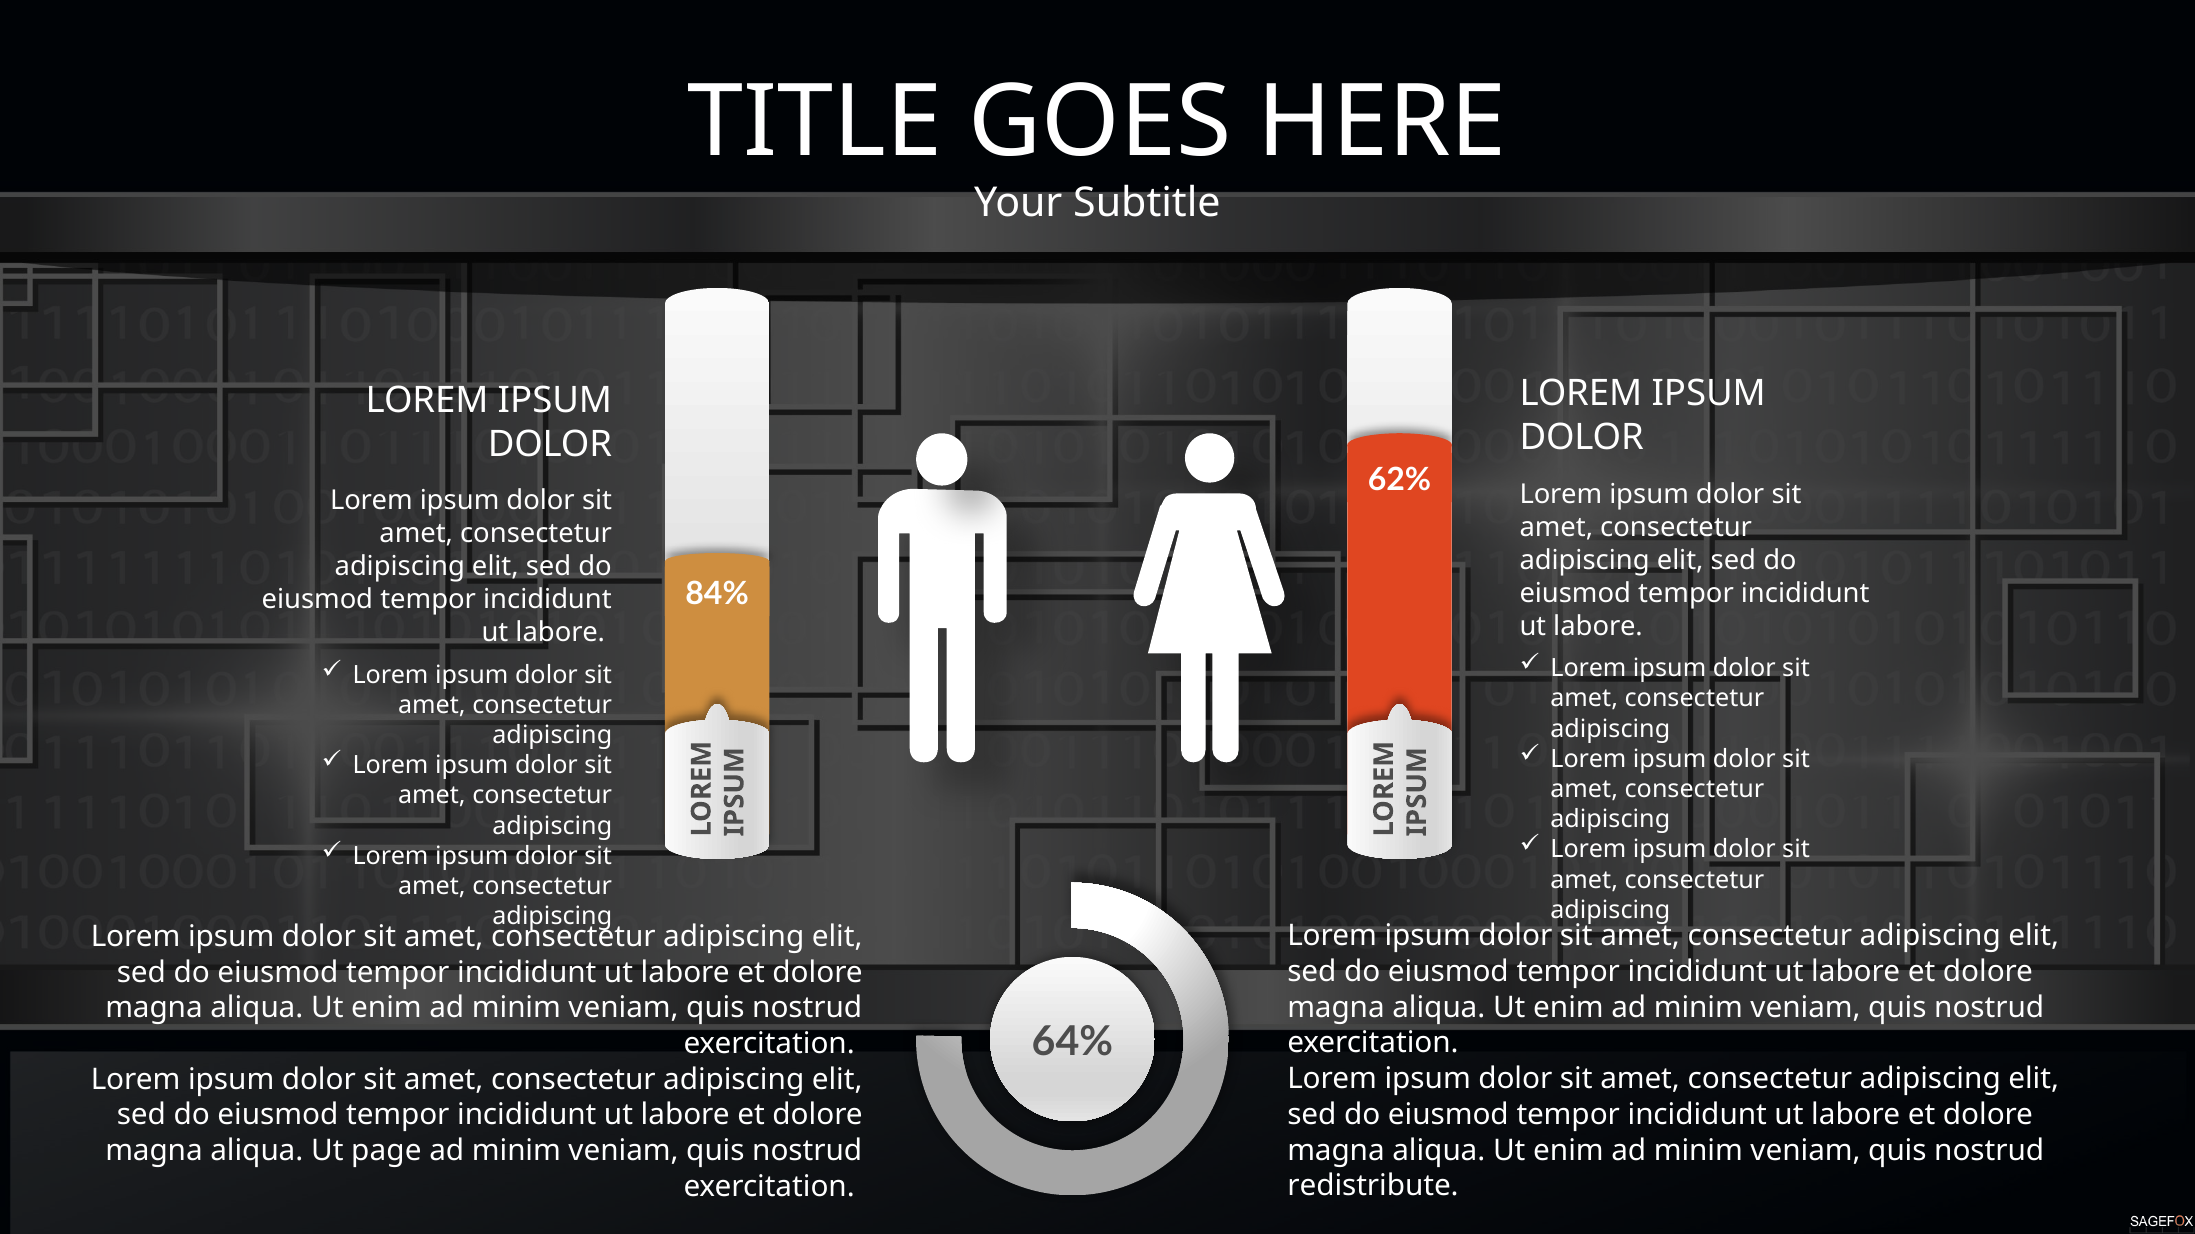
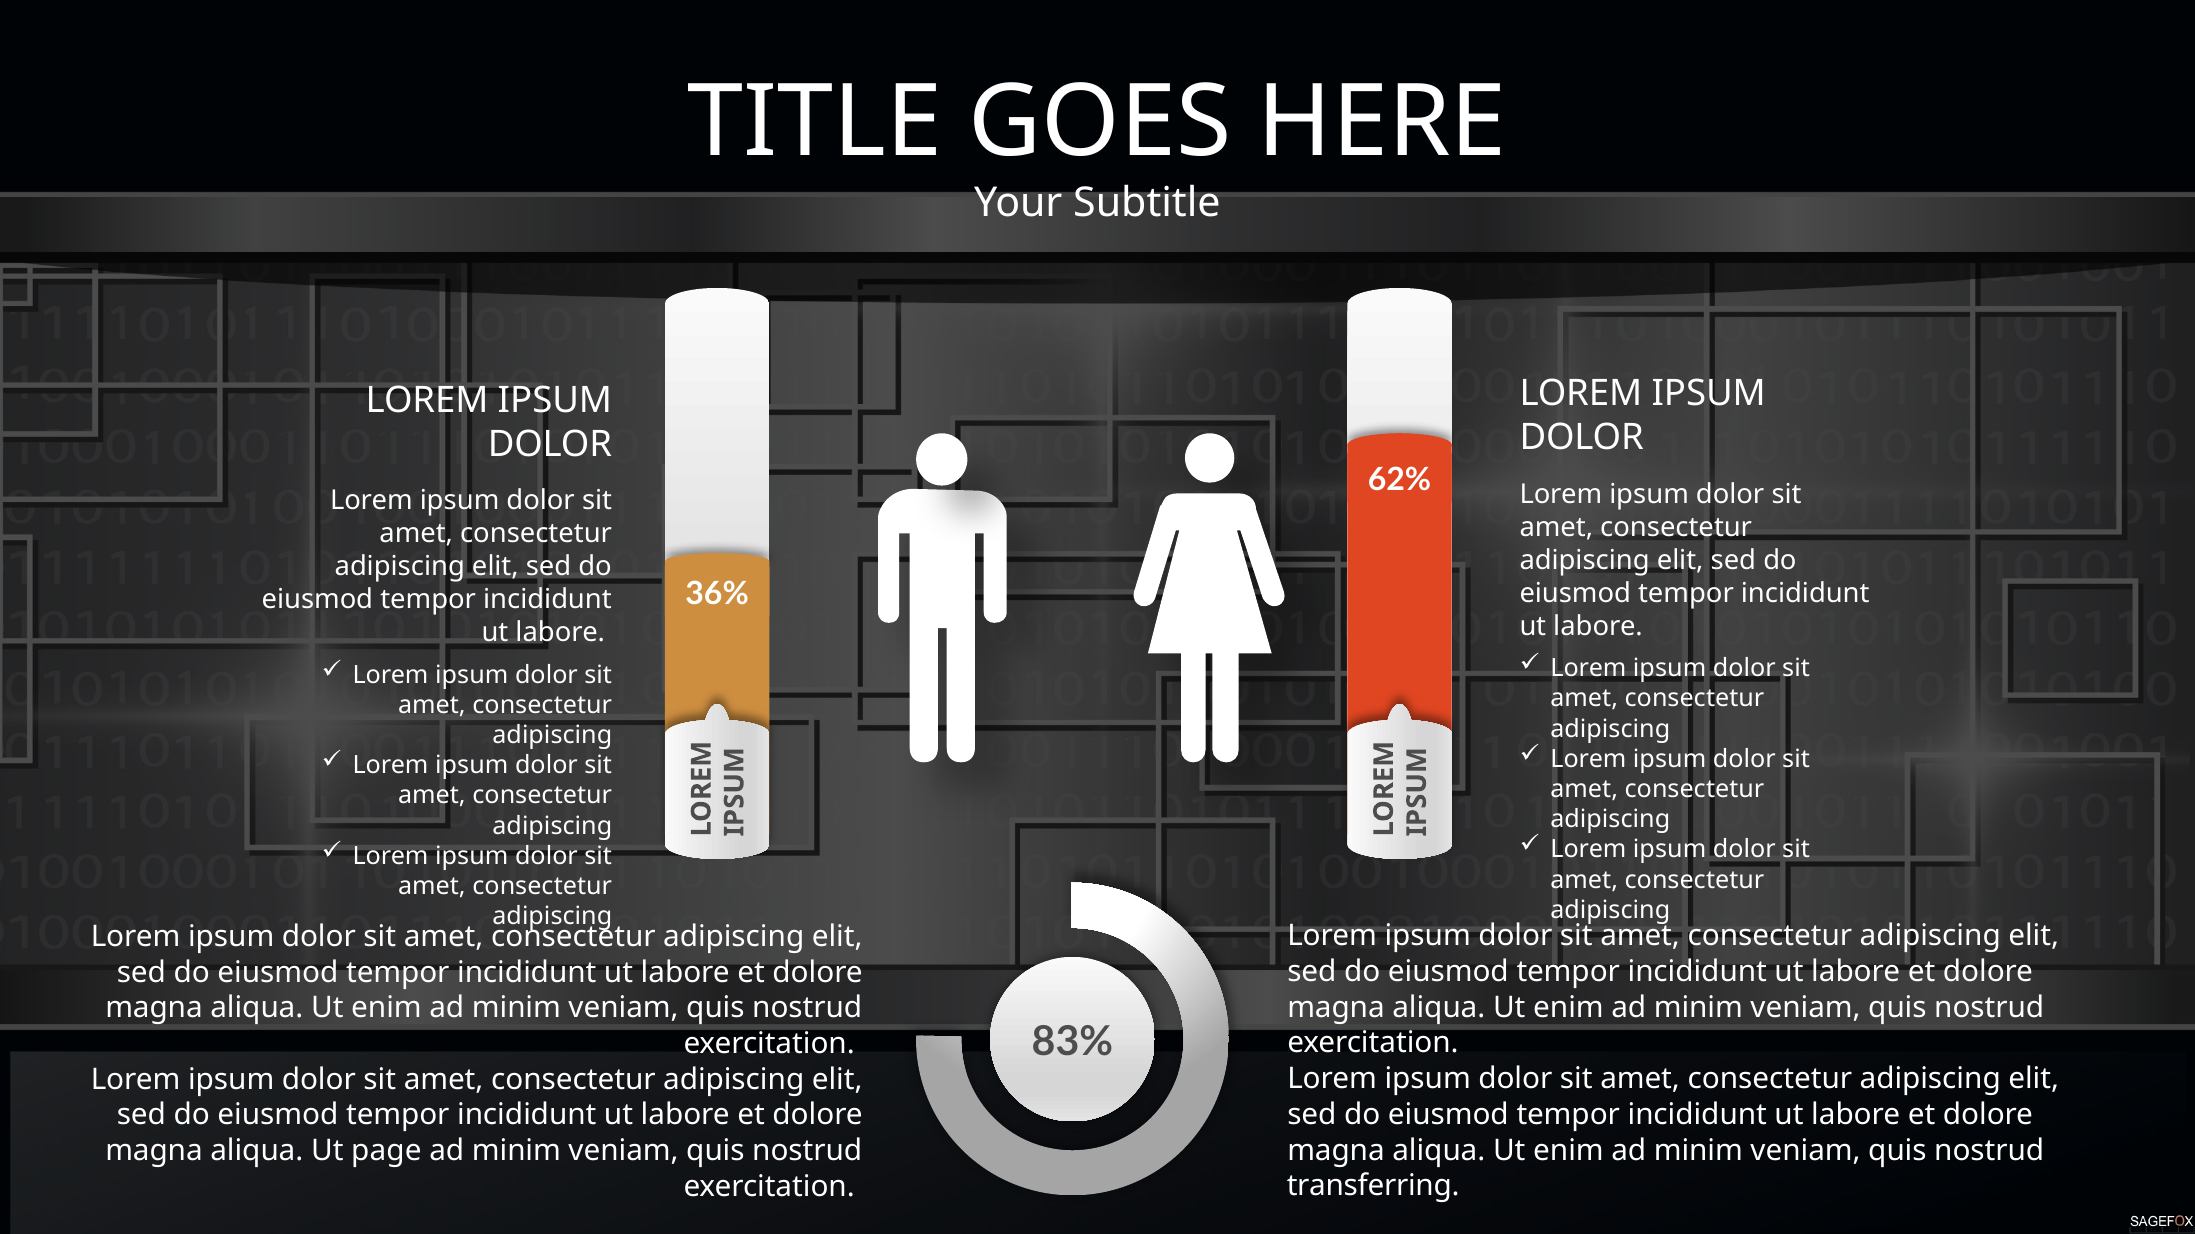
84%: 84% -> 36%
64%: 64% -> 83%
redistribute: redistribute -> transferring
